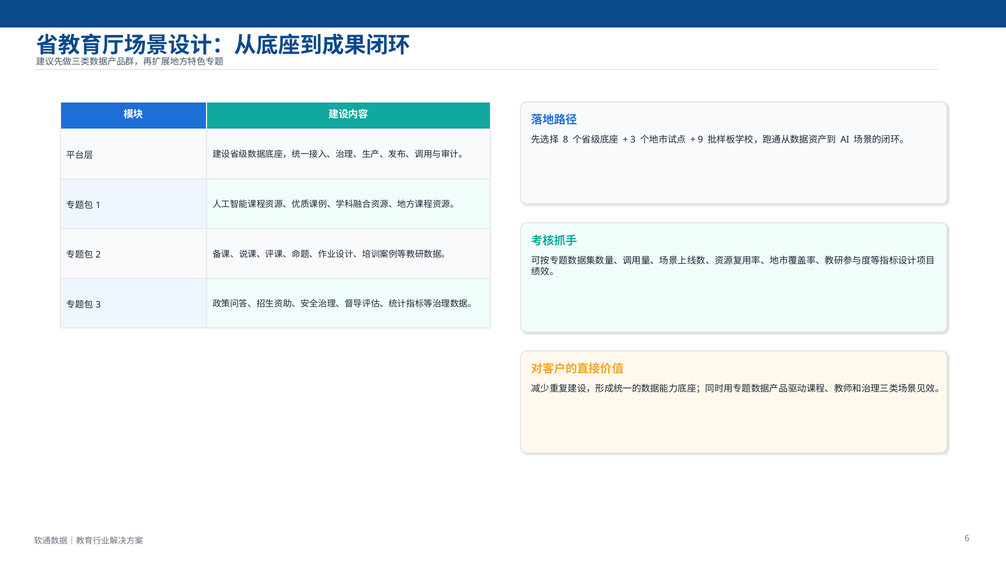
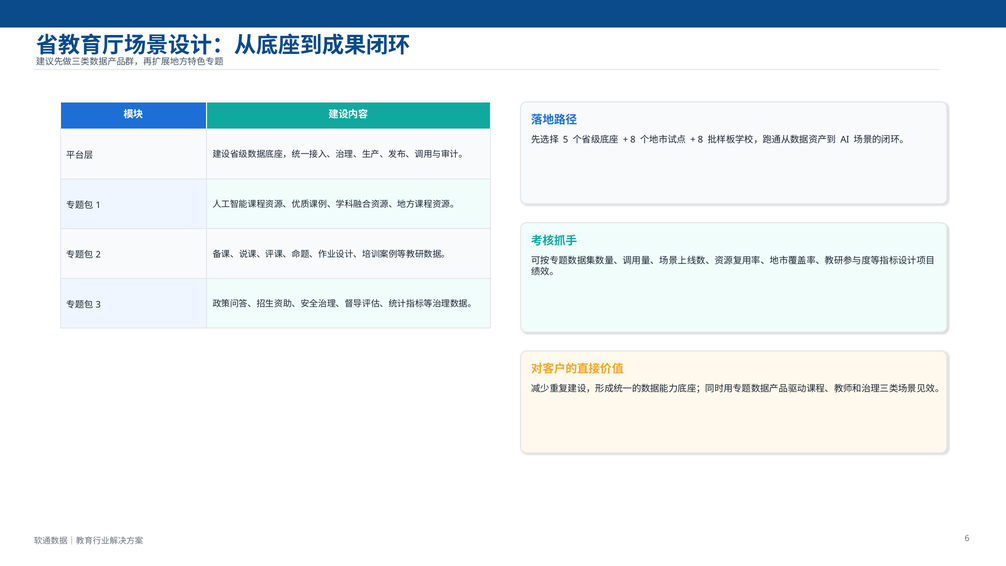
8: 8 -> 5
3 at (633, 140): 3 -> 8
9 at (700, 140): 9 -> 8
